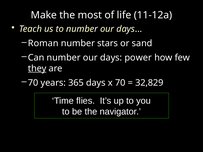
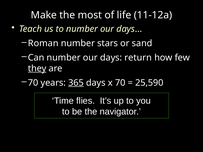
power: power -> return
365 underline: none -> present
32,829: 32,829 -> 25,590
